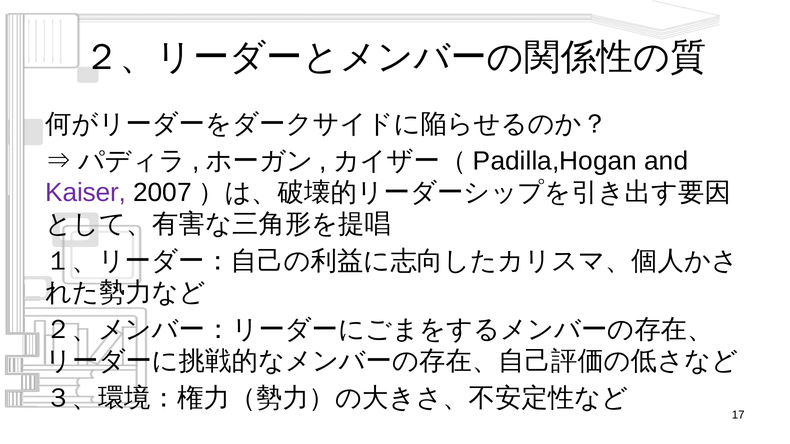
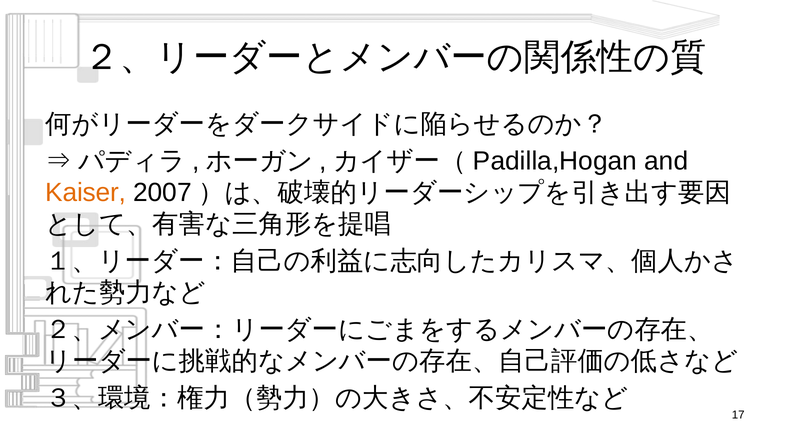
Kaiser colour: purple -> orange
